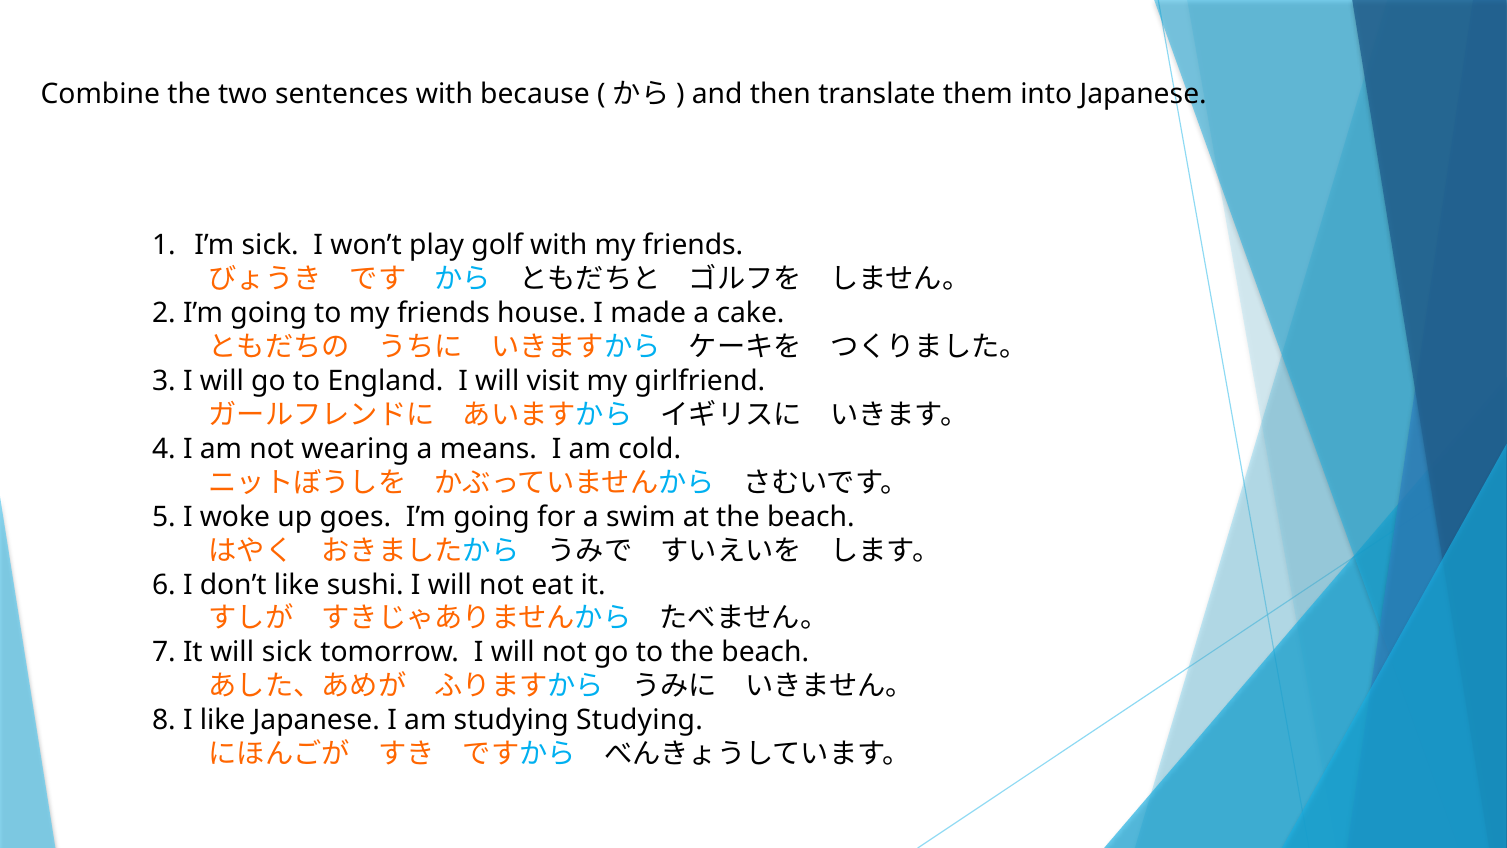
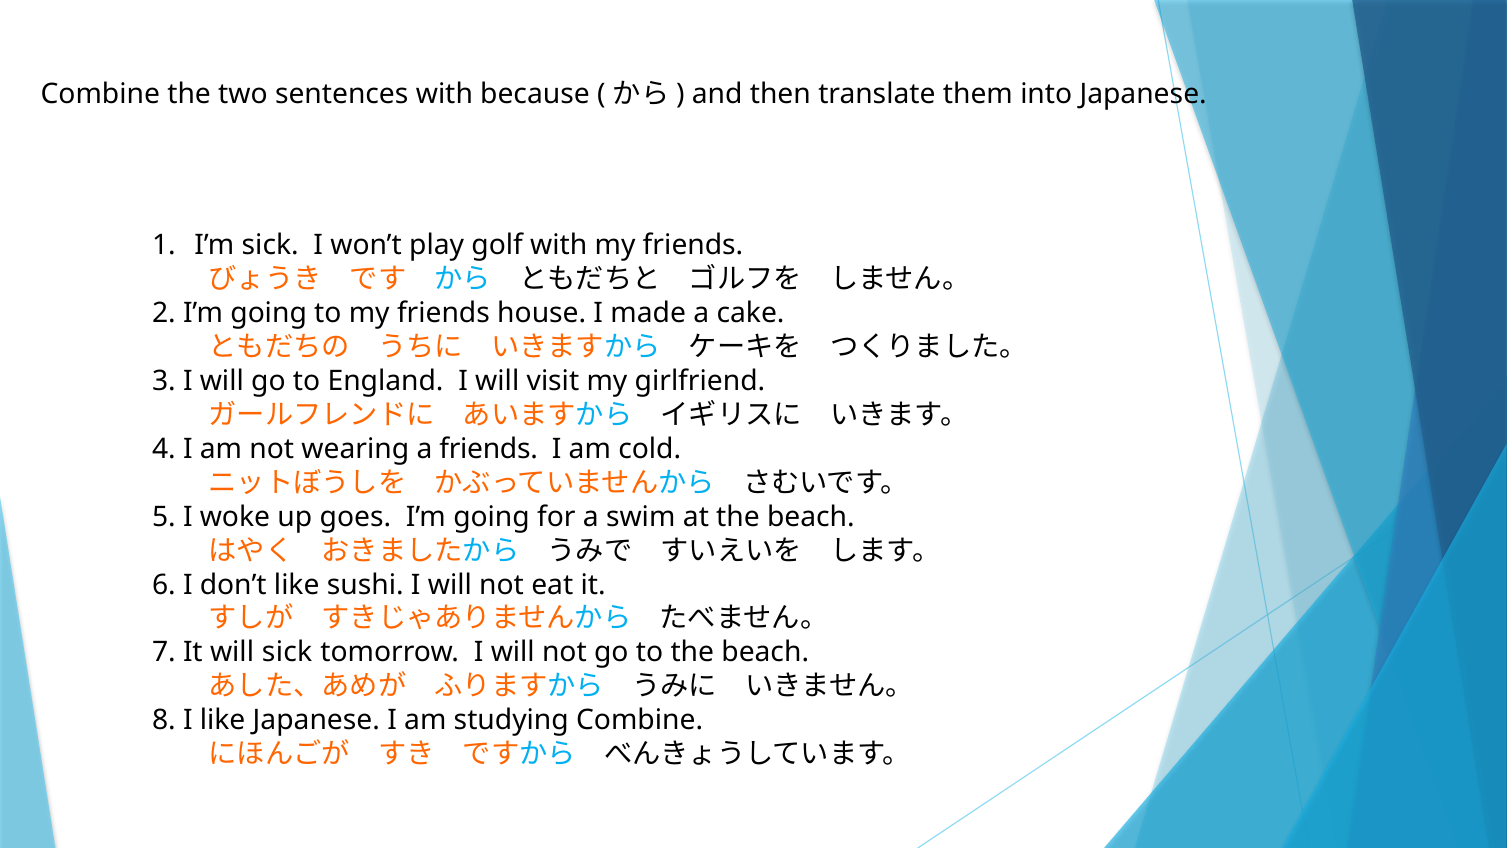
a means: means -> friends
studying Studying: Studying -> Combine
